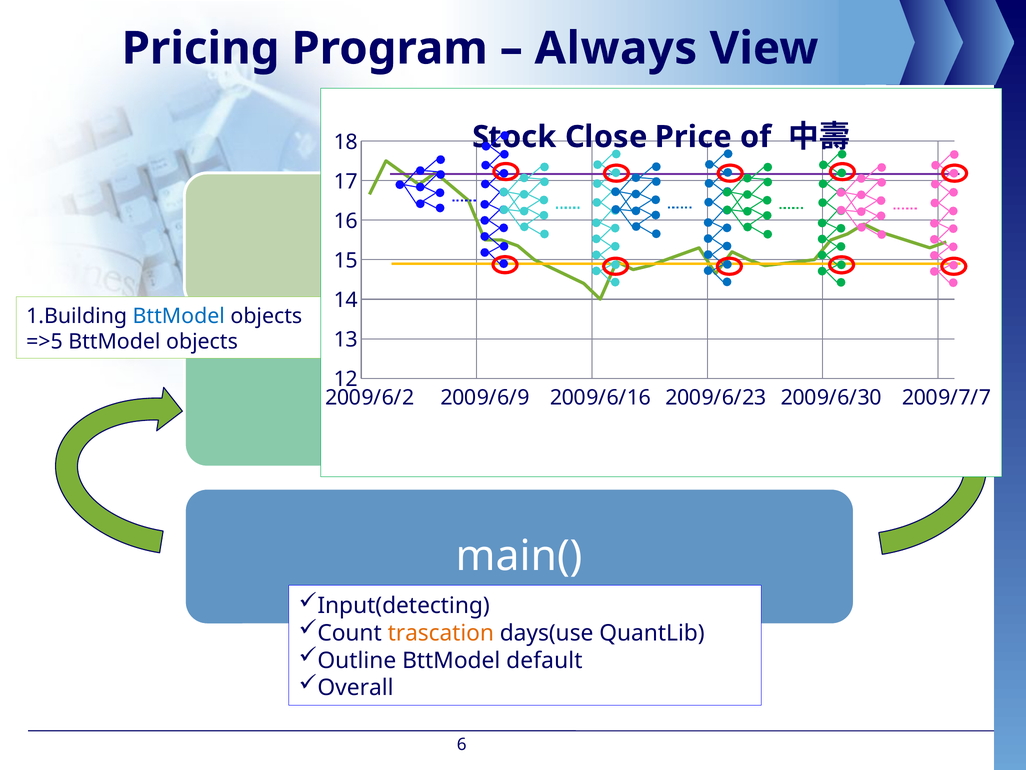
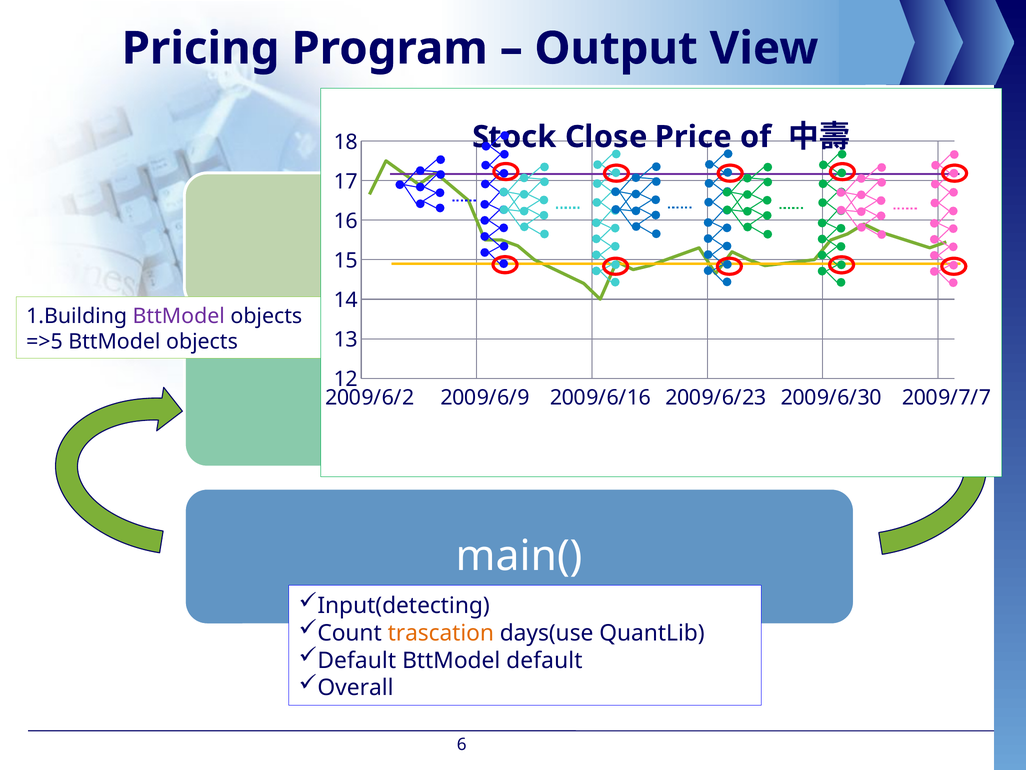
Always: Always -> Output
BttModel at (179, 316) colour: blue -> purple
Outline at (357, 660): Outline -> Default
